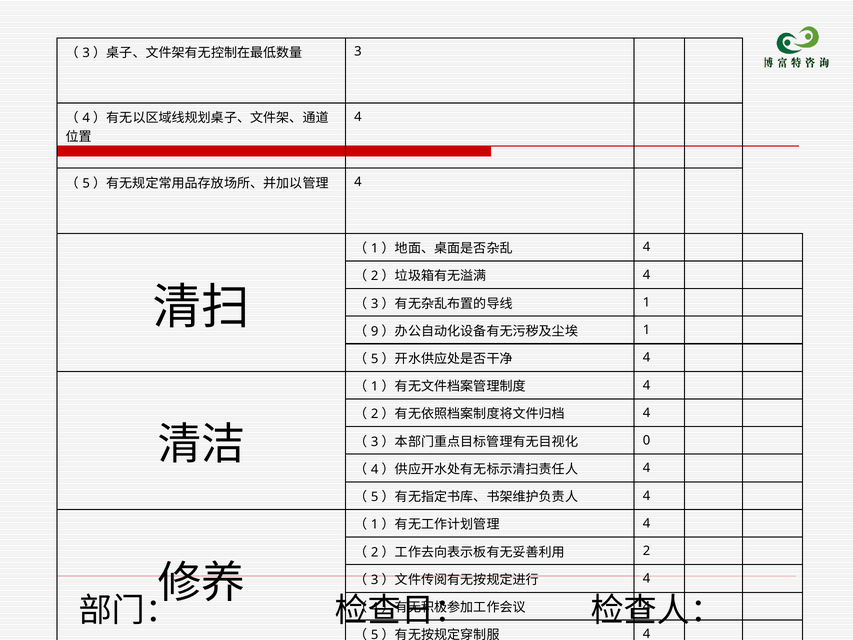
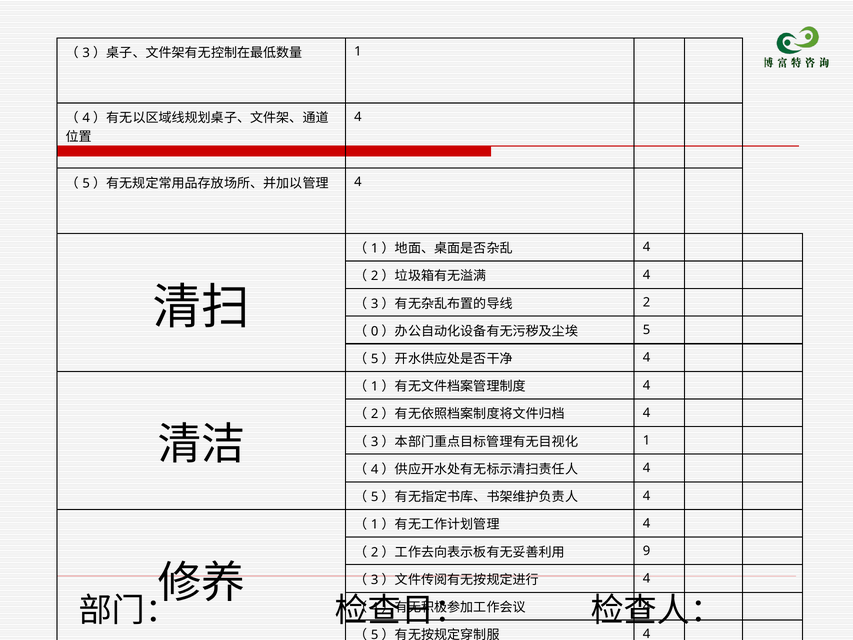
3 at (358, 52): 3 -> 1
1 at (646, 302): 1 -> 2
9: 9 -> 0
1 at (646, 330): 1 -> 5
0 at (646, 440): 0 -> 1
2 at (646, 551): 2 -> 9
